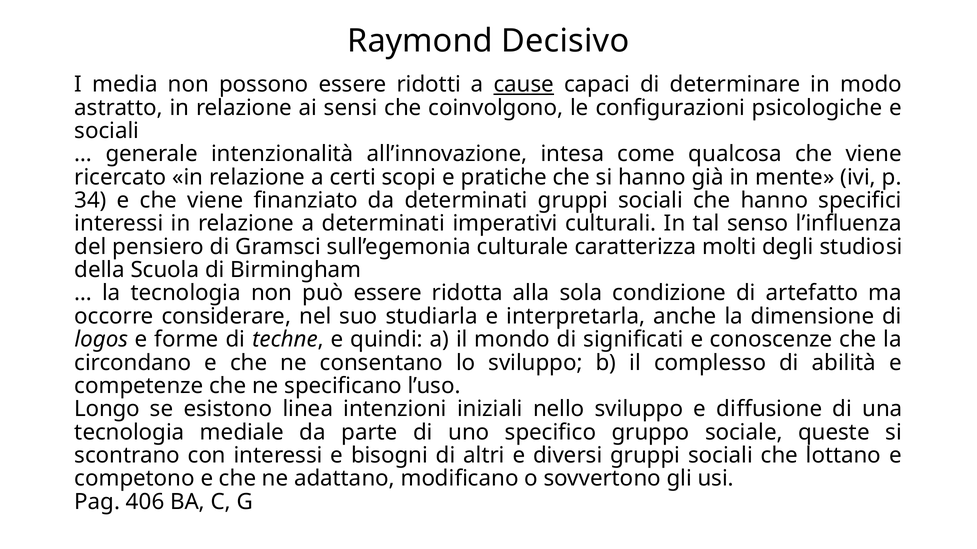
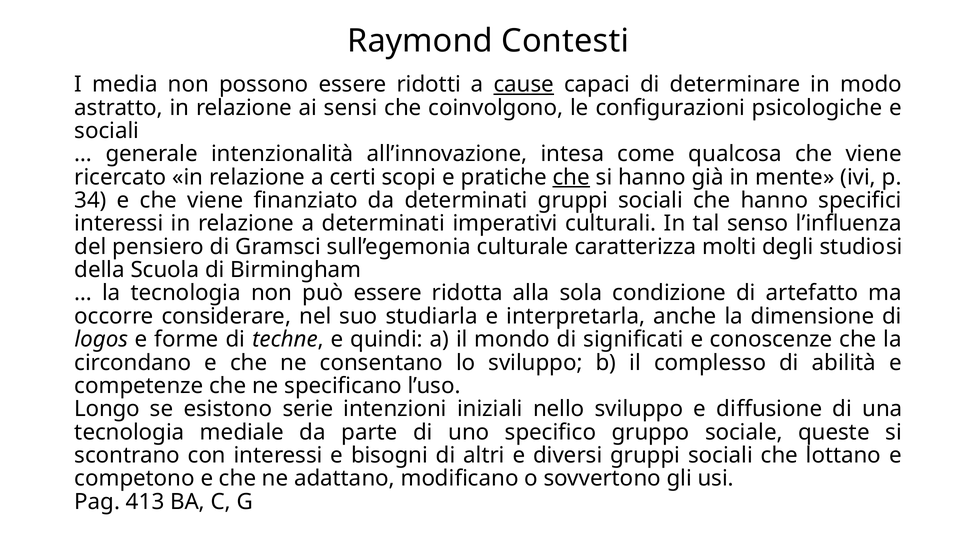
Decisivo: Decisivo -> Contesti
che at (571, 177) underline: none -> present
linea: linea -> serie
406: 406 -> 413
